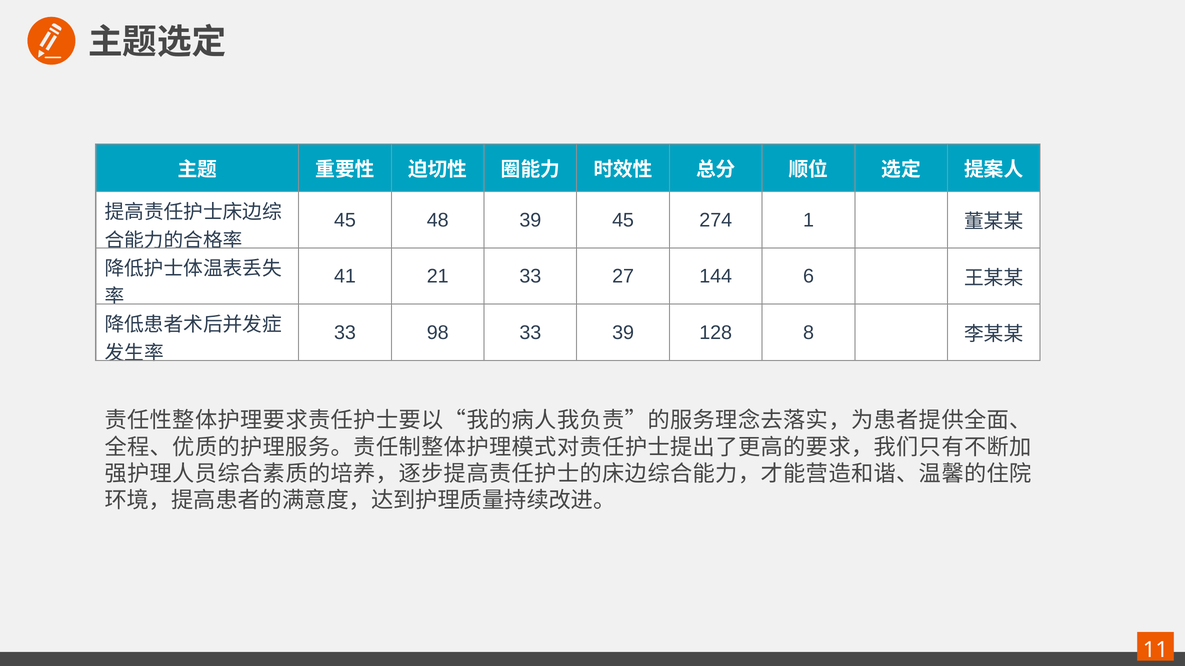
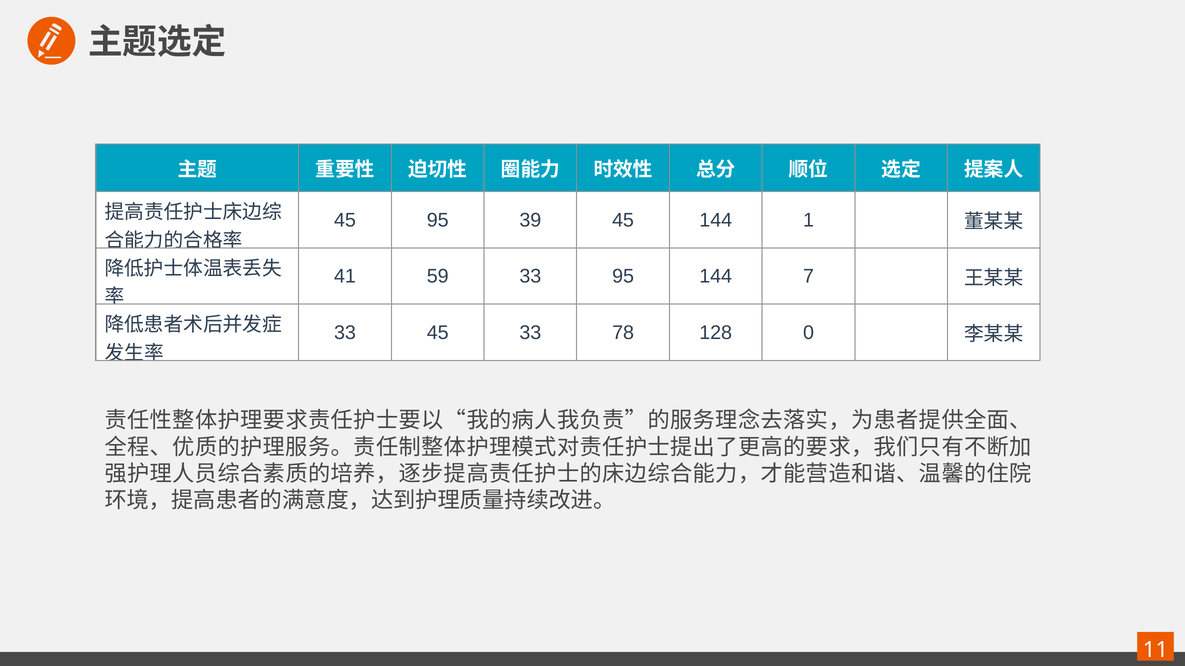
45 48: 48 -> 95
45 274: 274 -> 144
21: 21 -> 59
33 27: 27 -> 95
6: 6 -> 7
33 98: 98 -> 45
33 39: 39 -> 78
8: 8 -> 0
